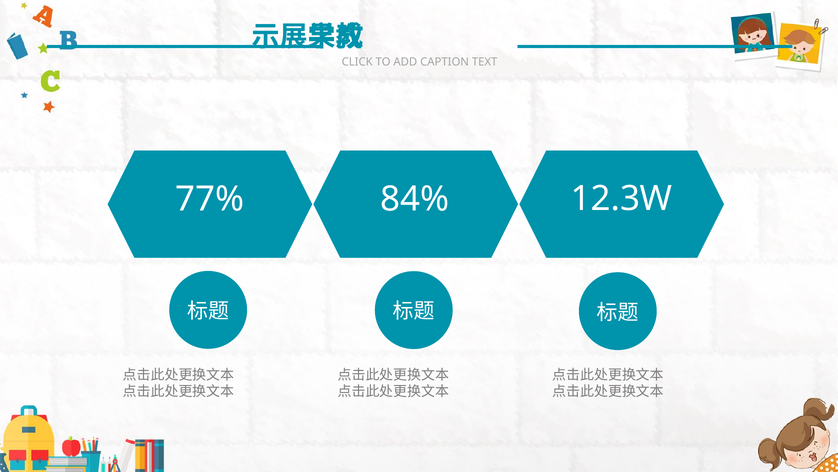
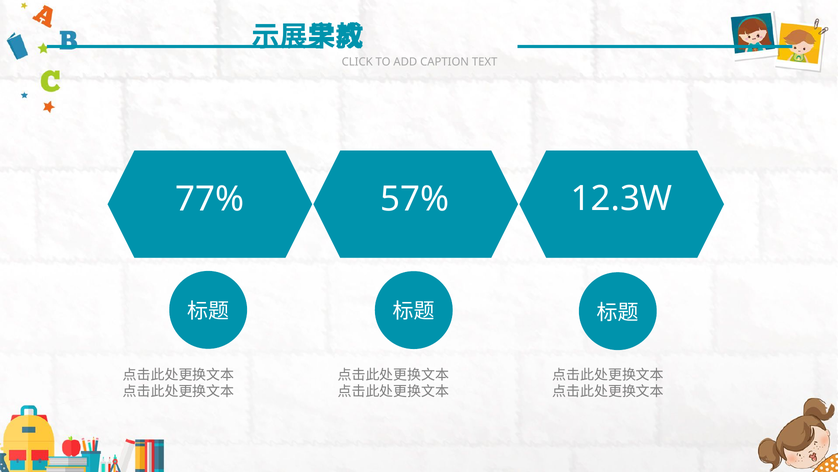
84%: 84% -> 57%
